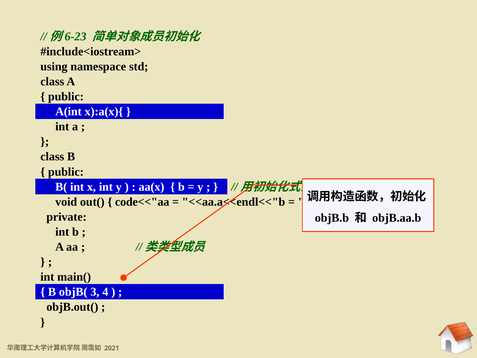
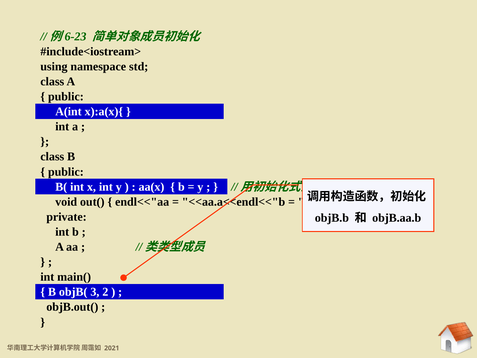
code<<"aa: code<<"aa -> endl<<"aa
4: 4 -> 2
